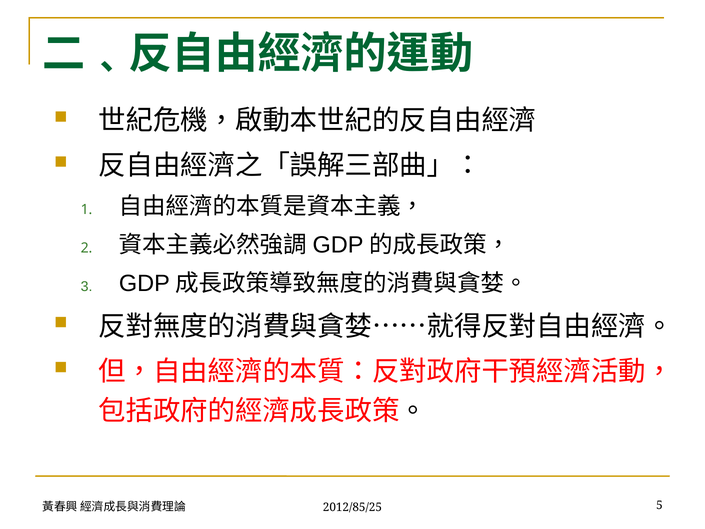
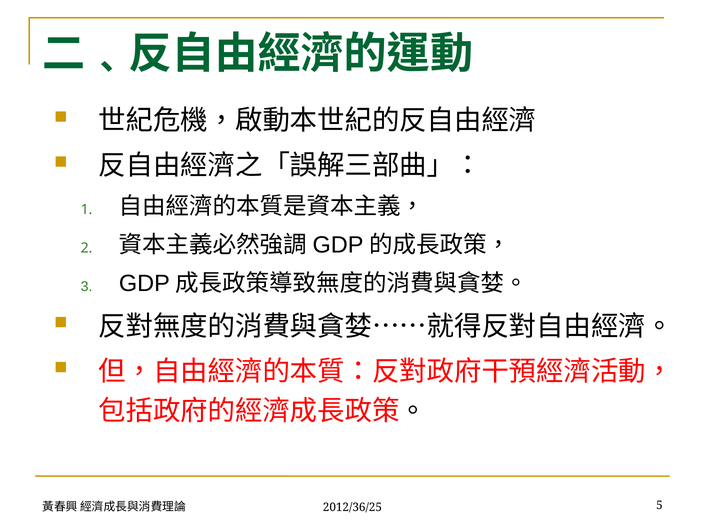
2012/85/25: 2012/85/25 -> 2012/36/25
